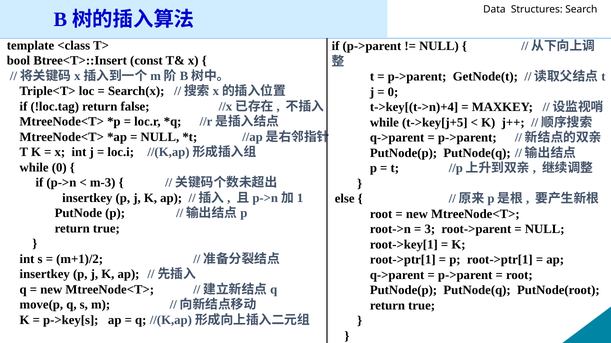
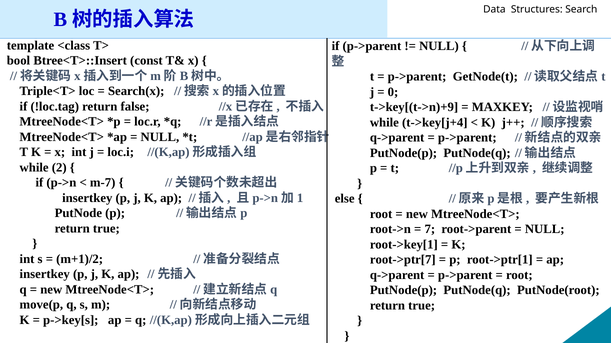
t->key[(t->n)+4: t->key[(t->n)+4 -> t->key[(t->n)+9
t->key[j+5: t->key[j+5 -> t->key[j+4
while 0: 0 -> 2
m-3: m-3 -> m-7
3: 3 -> 7
root->ptr[1 at (403, 260): root->ptr[1 -> root->ptr[7
